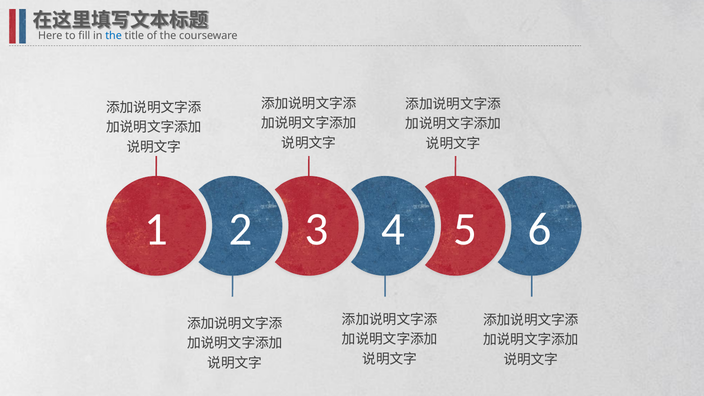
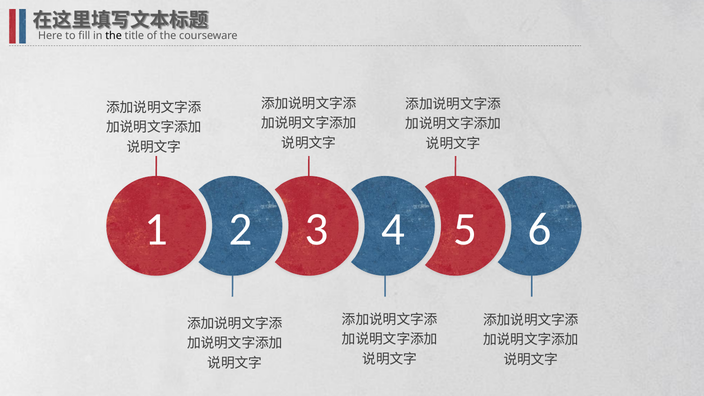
the at (114, 36) colour: blue -> black
